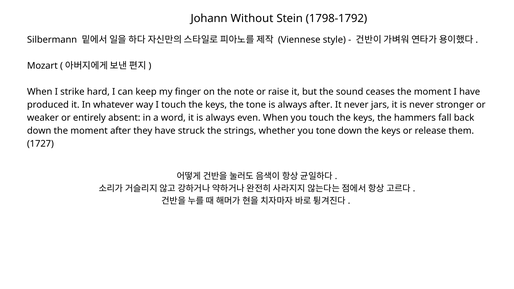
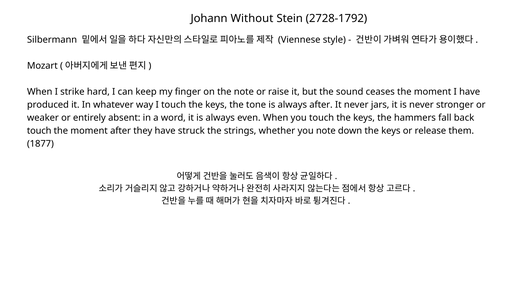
1798-1792: 1798-1792 -> 2728-1792
down at (39, 131): down -> touch
you tone: tone -> note
1727: 1727 -> 1877
